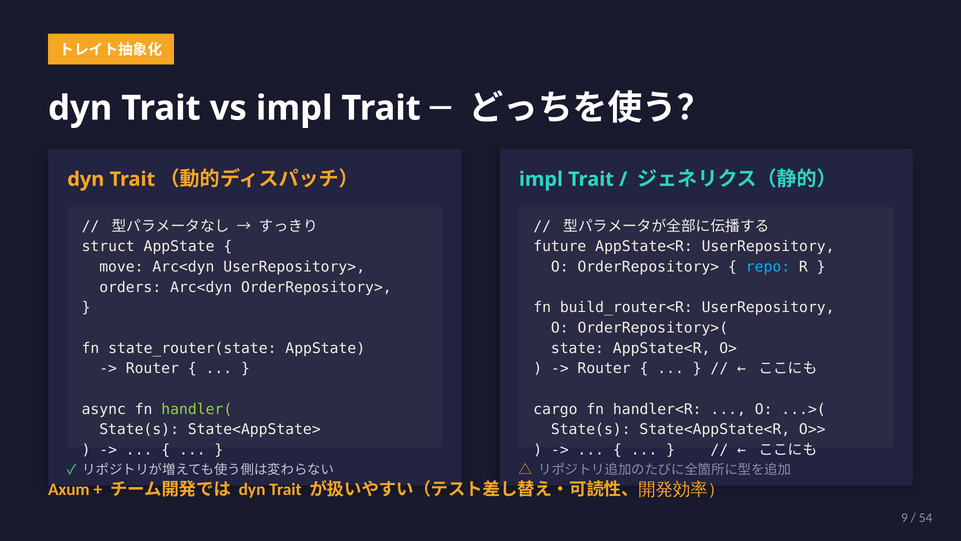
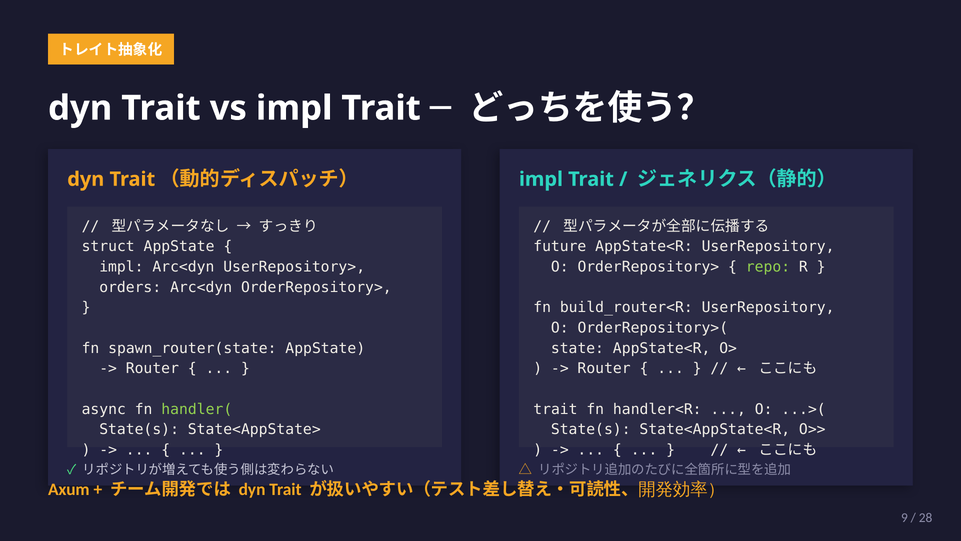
move at (121, 267): move -> impl
repo colour: light blue -> light green
state_router(state: state_router(state -> spawn_router(state
cargo at (555, 409): cargo -> trait
54: 54 -> 28
